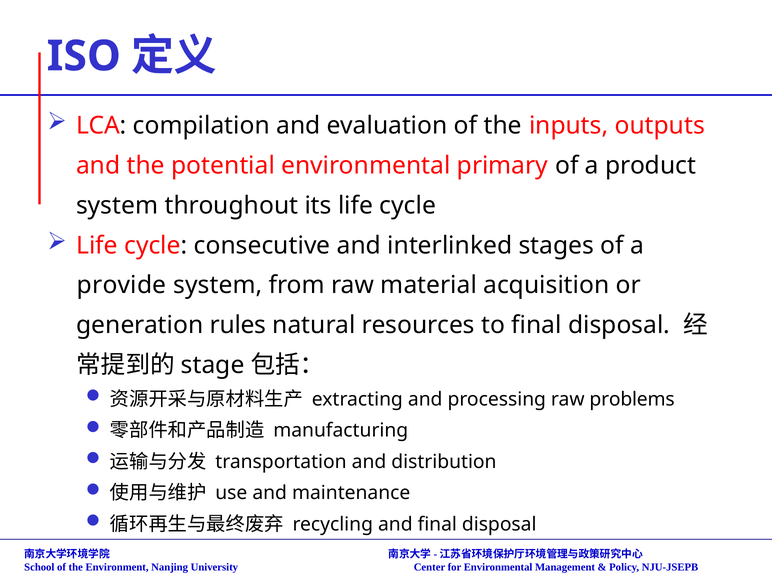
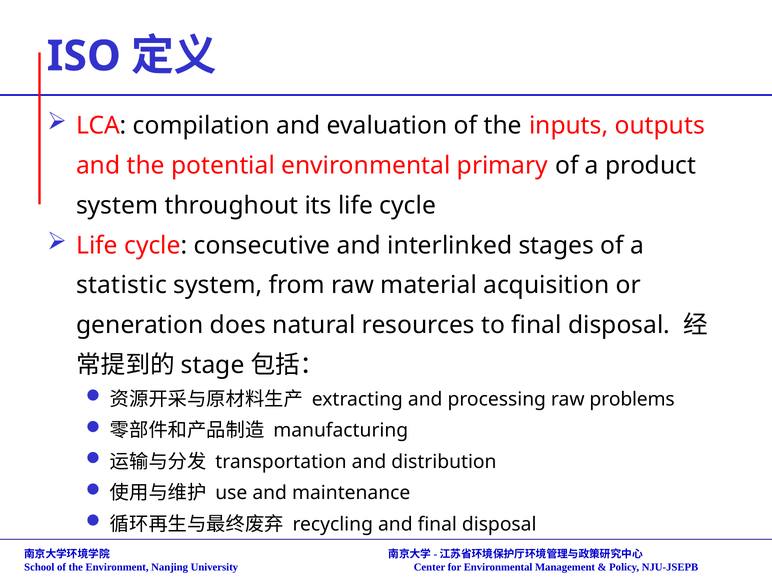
provide: provide -> statistic
rules: rules -> does
